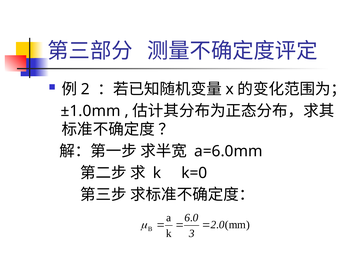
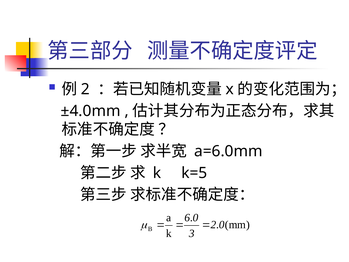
±1.0mm: ±1.0mm -> ±4.0mm
k=0: k=0 -> k=5
